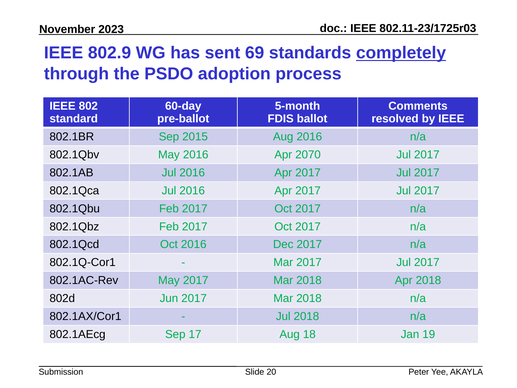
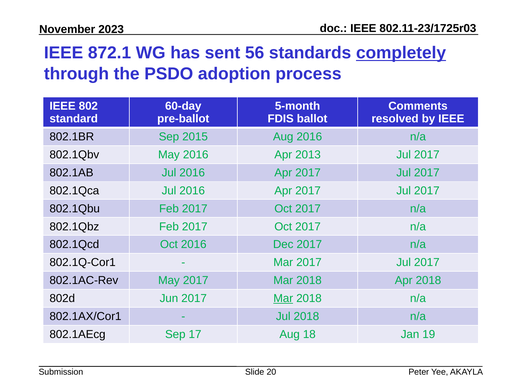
802.9: 802.9 -> 872.1
69: 69 -> 56
2070: 2070 -> 2013
Mar at (283, 298) underline: none -> present
